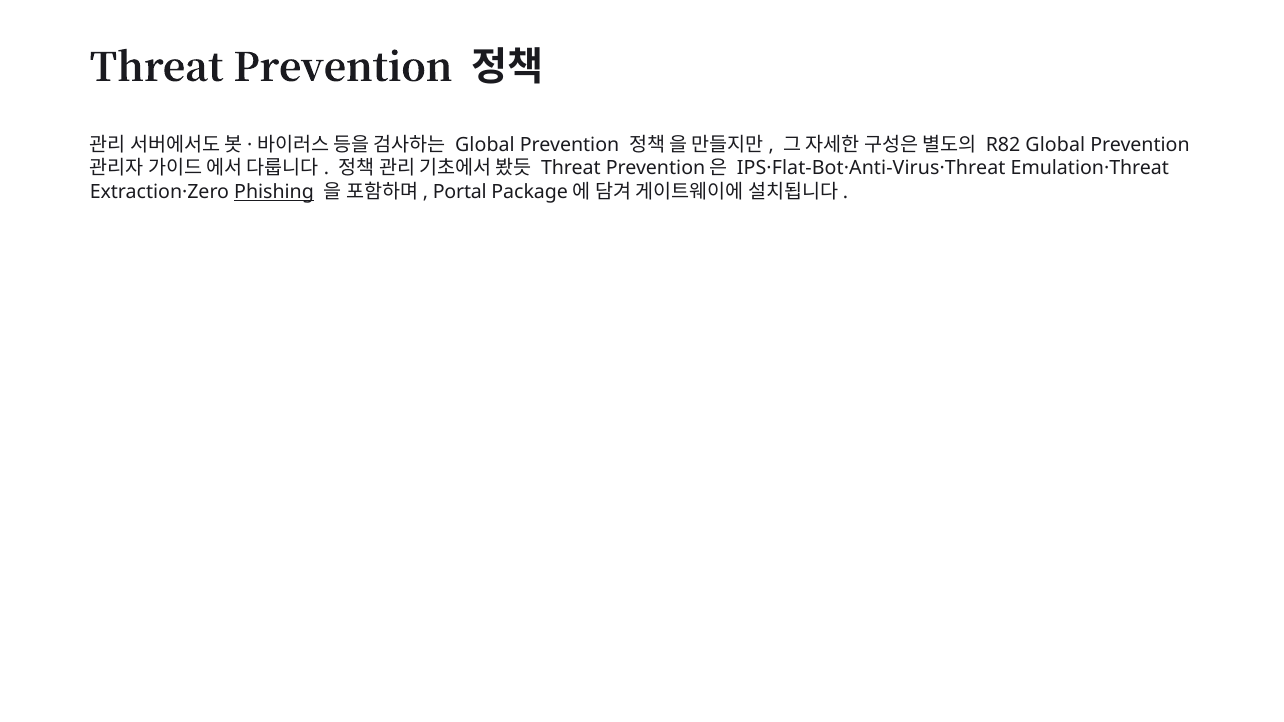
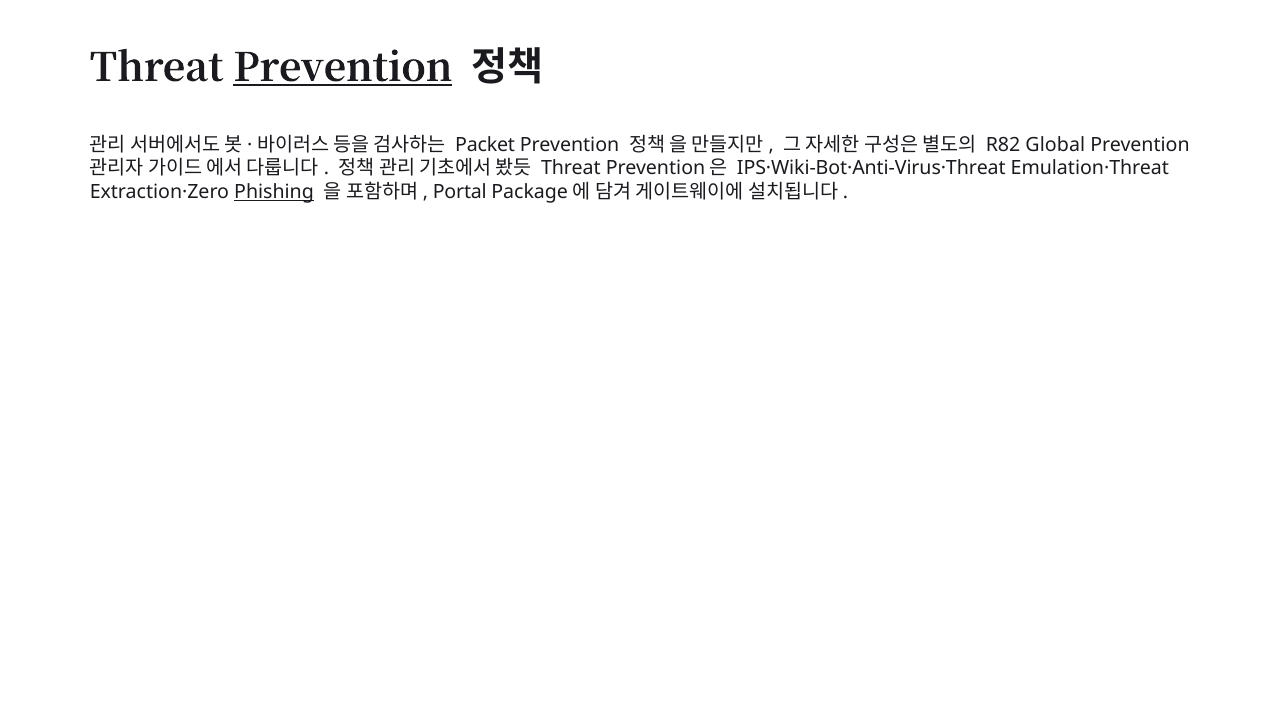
Prevention at (343, 68) underline: none -> present
Global at (485, 145): Global -> Packet
IPS·Flat-Bot·Anti-Virus·Threat: IPS·Flat-Bot·Anti-Virus·Threat -> IPS·Wiki-Bot·Anti-Virus·Threat
